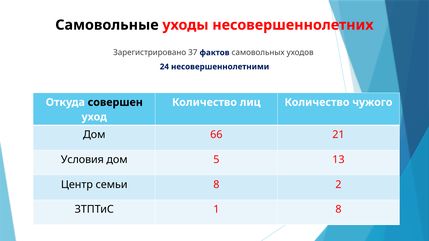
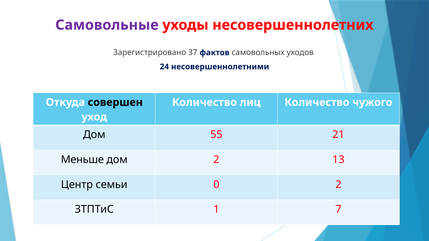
Самовольные colour: black -> purple
66: 66 -> 55
Условия: Условия -> Меньше
дом 5: 5 -> 2
семьи 8: 8 -> 0
1 8: 8 -> 7
